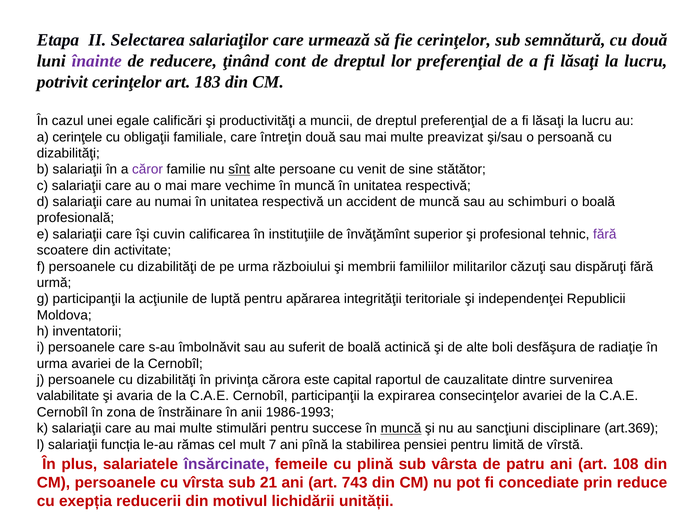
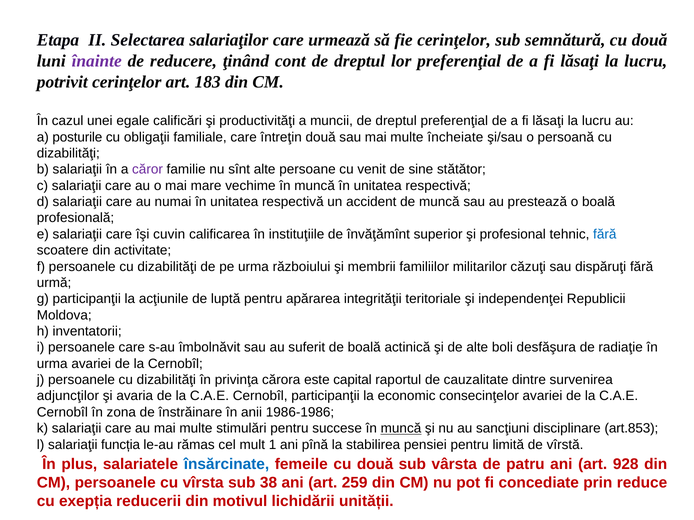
cerinţele: cerinţele -> posturile
preavizat: preavizat -> încheiate
sînt underline: present -> none
schimburi: schimburi -> prestează
fără at (605, 234) colour: purple -> blue
valabilitate: valabilitate -> adjuncţilor
expirarea: expirarea -> economic
1986-1993: 1986-1993 -> 1986-1986
art.369: art.369 -> art.853
7: 7 -> 1
însărcinate colour: purple -> blue
femeile cu plină: plină -> două
108: 108 -> 928
21: 21 -> 38
743: 743 -> 259
